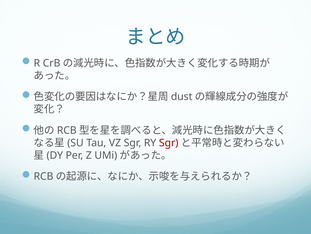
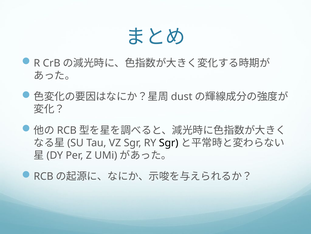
Sgr at (169, 142) colour: red -> black
